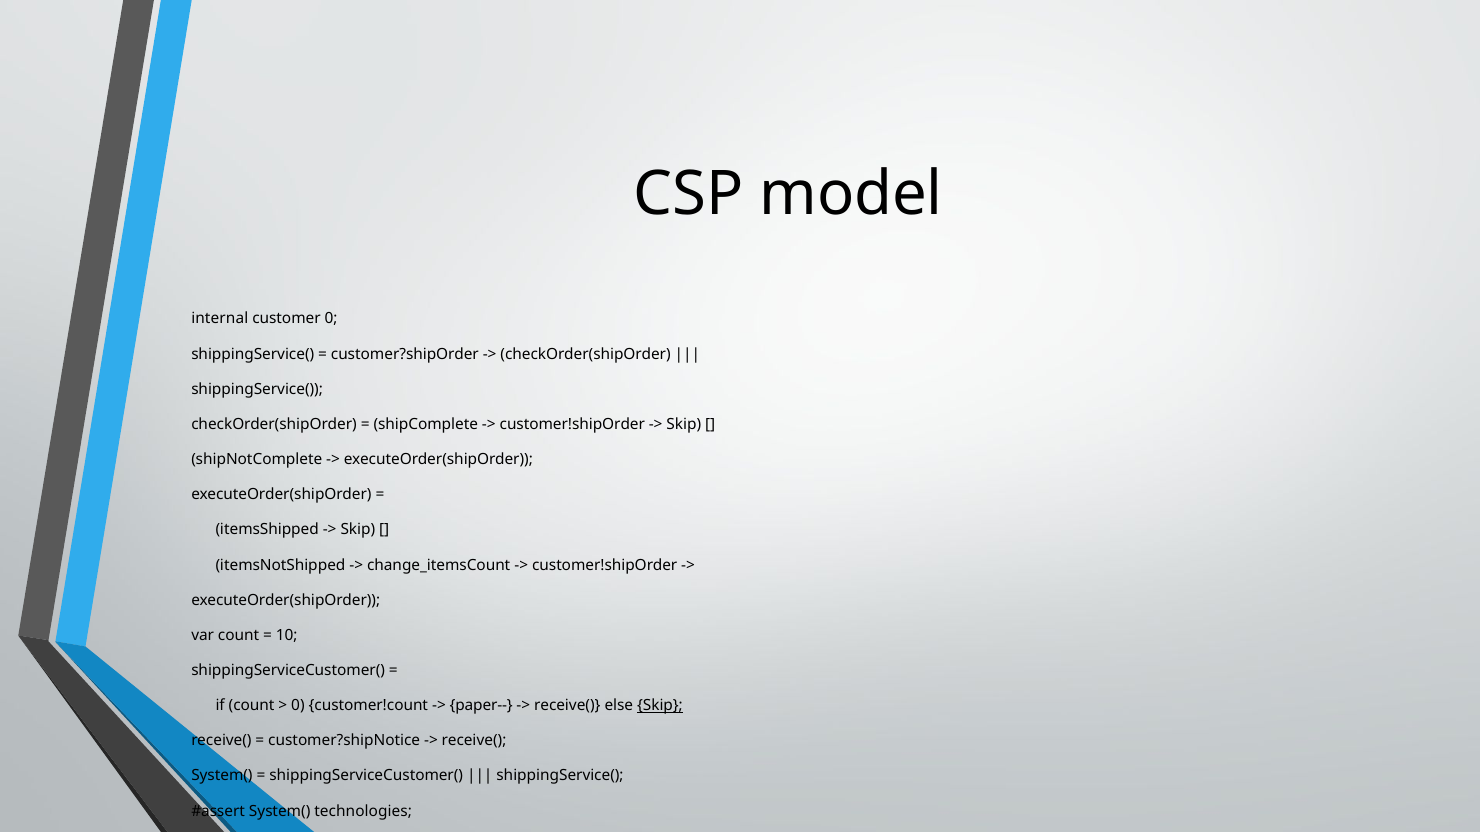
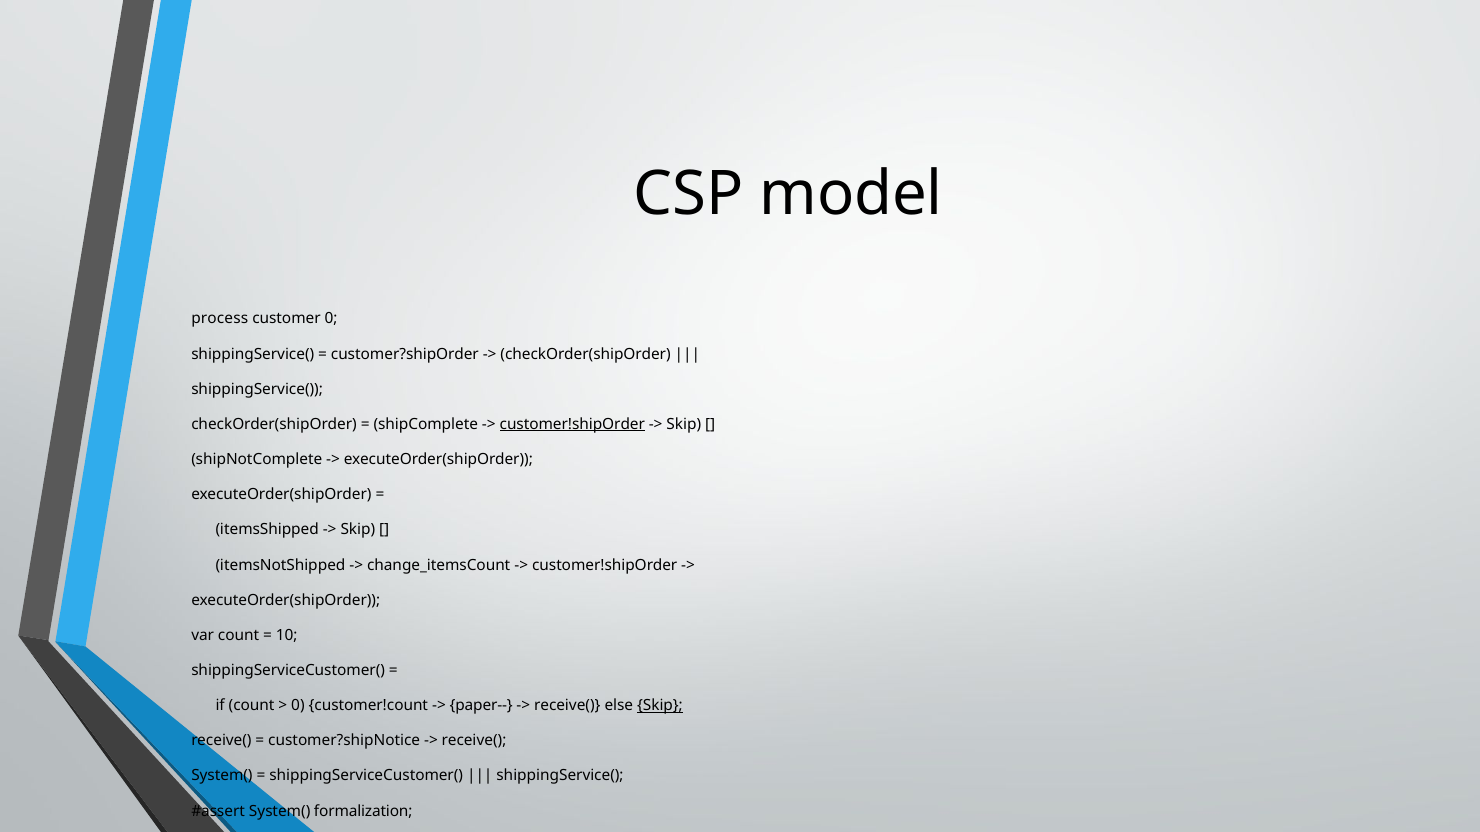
internal: internal -> process
customer!shipOrder at (572, 425) underline: none -> present
technologies: technologies -> formalization
